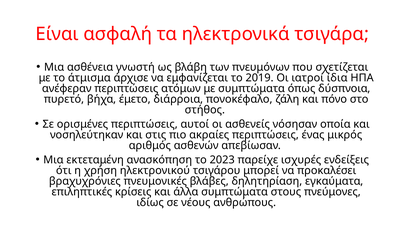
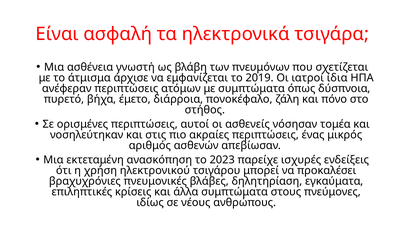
οποία: οποία -> τομέα
